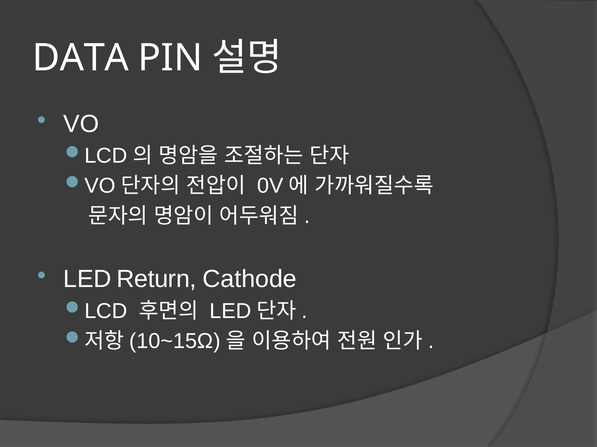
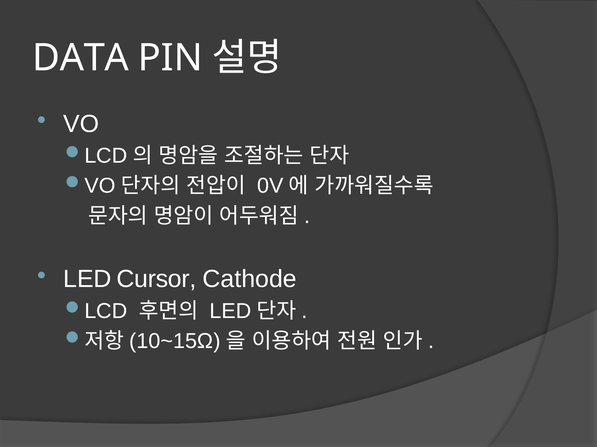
Return: Return -> Cursor
